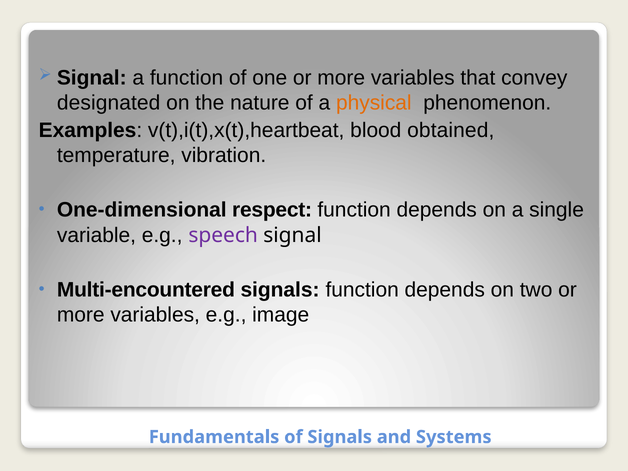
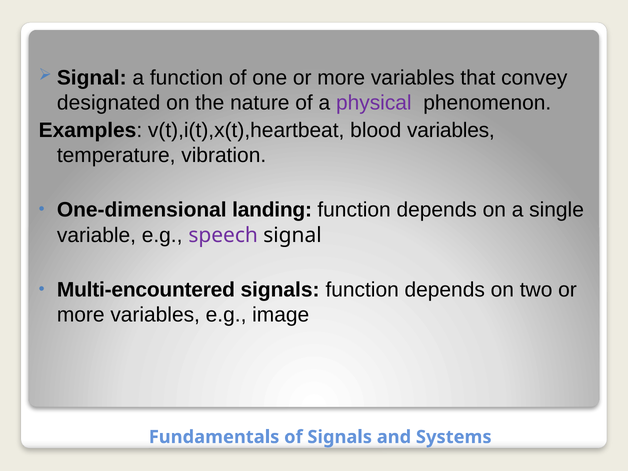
physical colour: orange -> purple
blood obtained: obtained -> variables
respect: respect -> landing
